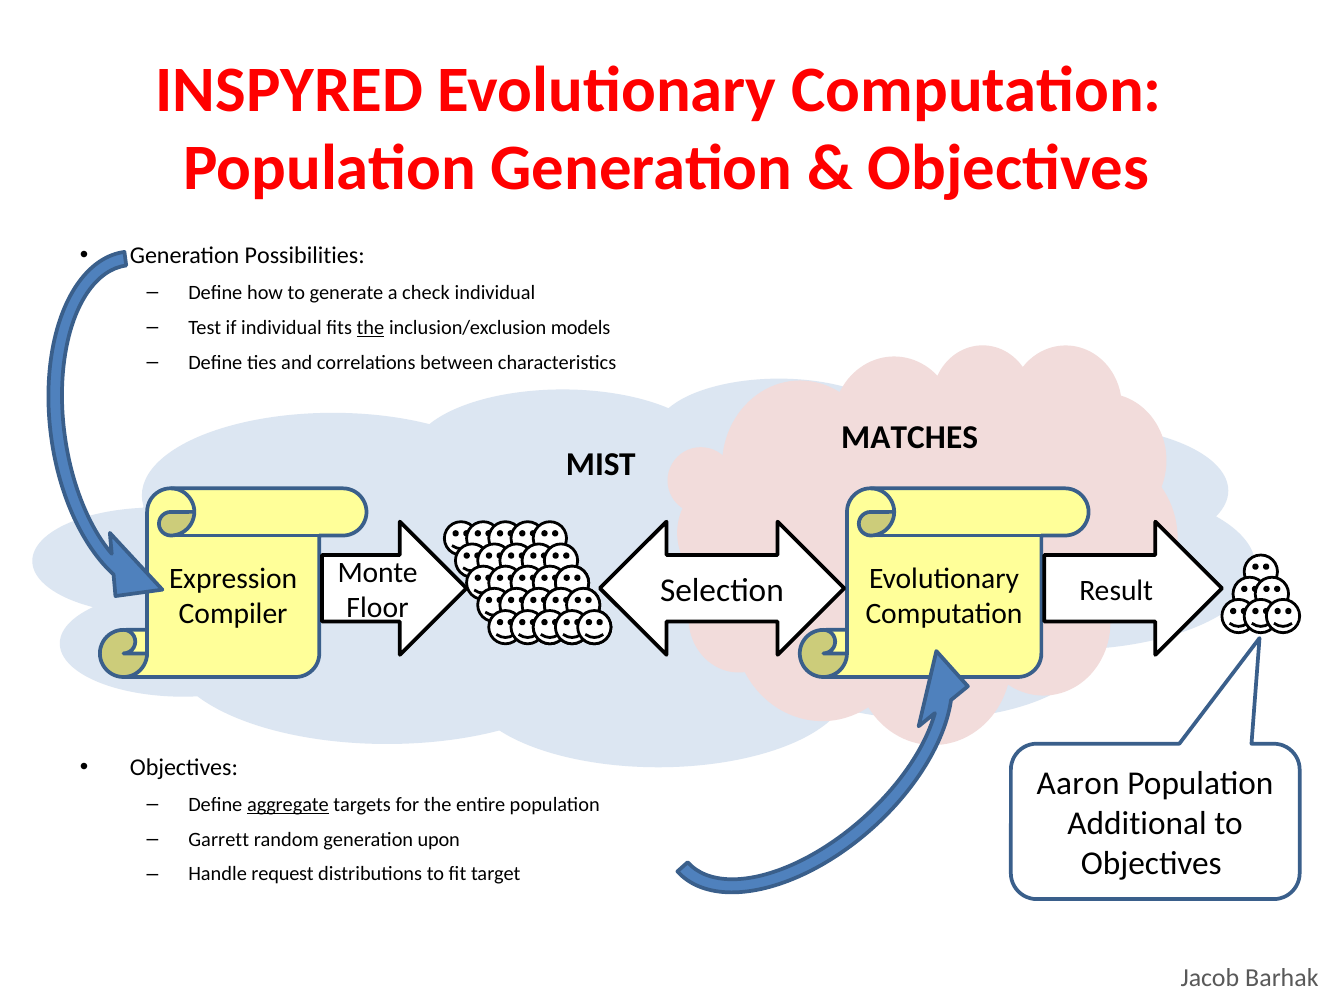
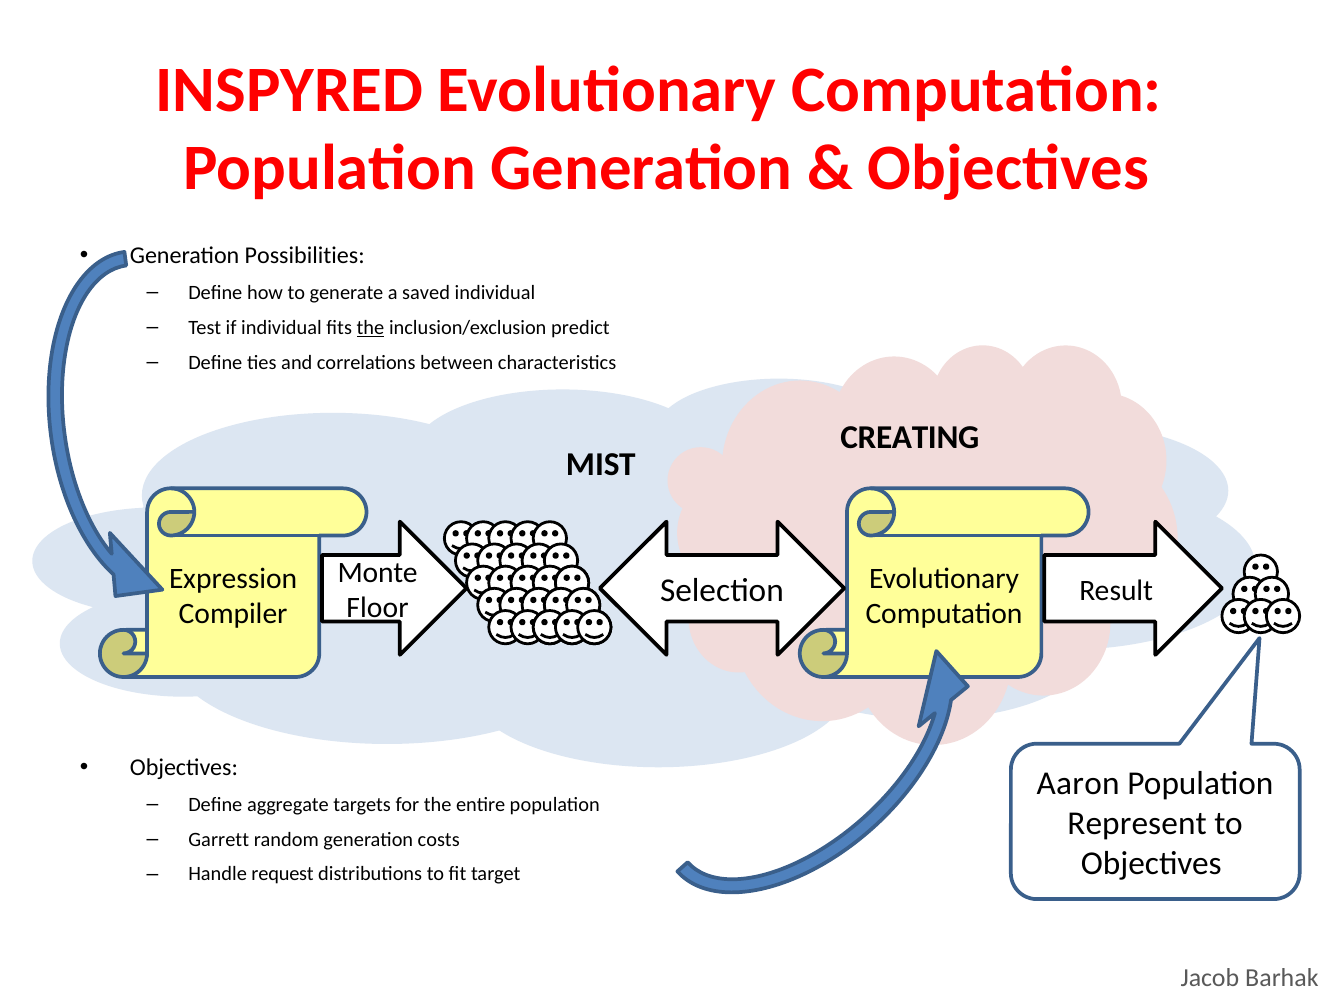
check: check -> saved
models: models -> predict
MATCHES: MATCHES -> CREATING
aggregate underline: present -> none
Additional: Additional -> Represent
upon: upon -> costs
